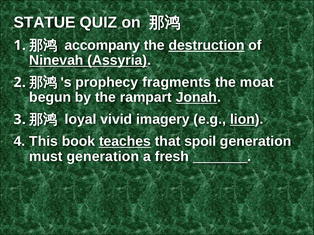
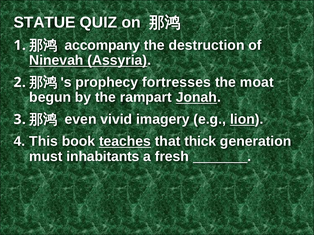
destruction underline: present -> none
fragments: fragments -> fortresses
loyal: loyal -> even
spoil: spoil -> thick
must generation: generation -> inhabitants
